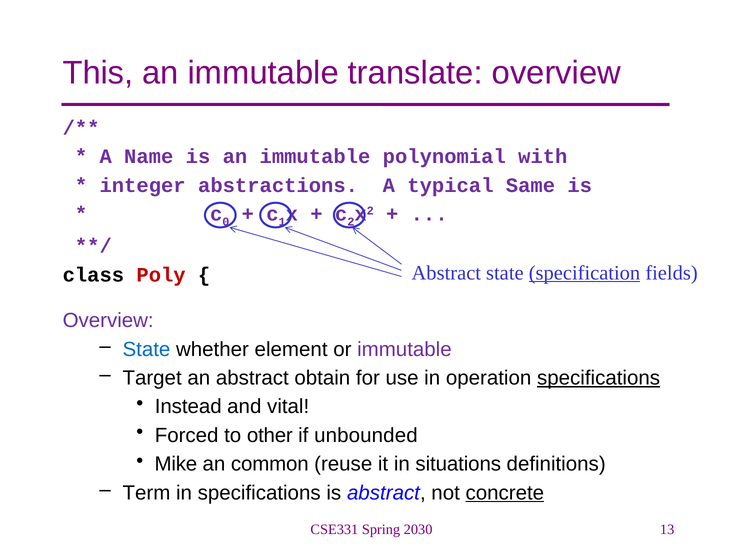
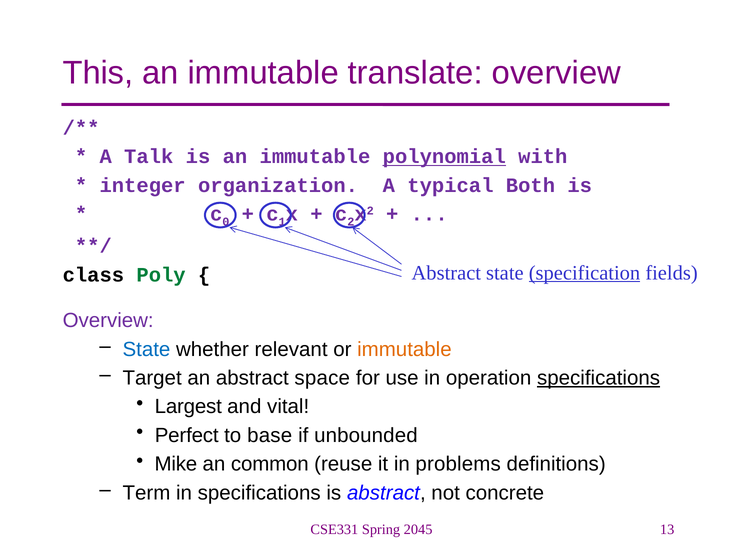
Name: Name -> Talk
polynomial underline: none -> present
abstractions: abstractions -> organization
Same: Same -> Both
Poly colour: red -> green
element: element -> relevant
immutable at (404, 349) colour: purple -> orange
obtain: obtain -> space
Instead: Instead -> Largest
Forced: Forced -> Perfect
other: other -> base
situations: situations -> problems
concrete underline: present -> none
2030: 2030 -> 2045
